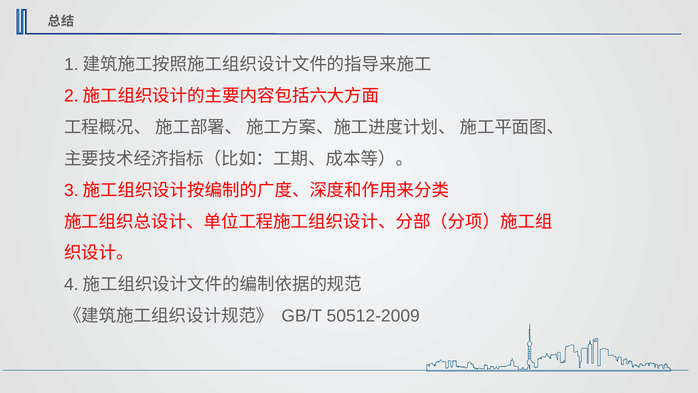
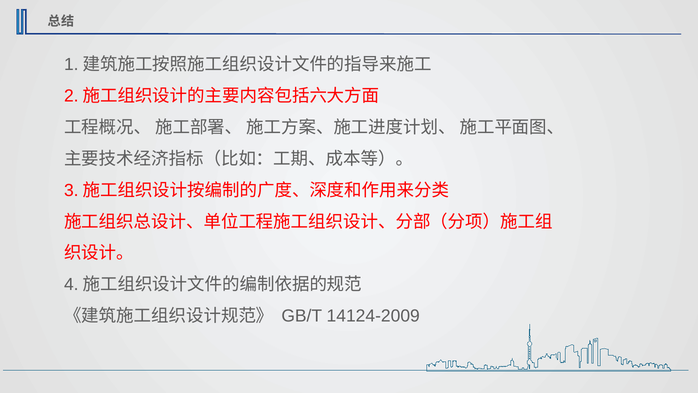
50512-2009: 50512-2009 -> 14124-2009
